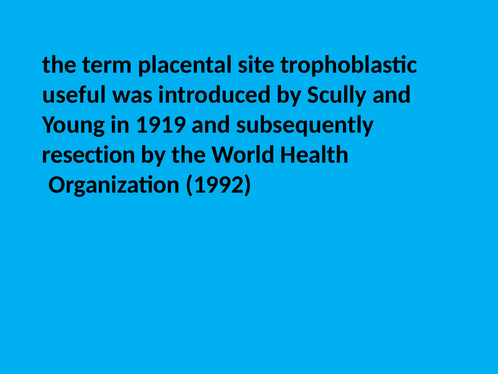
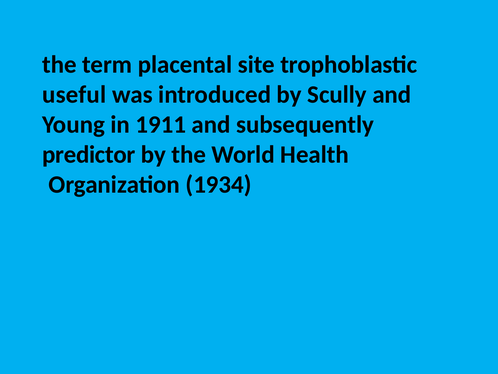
1919: 1919 -> 1911
resection: resection -> predictor
1992: 1992 -> 1934
